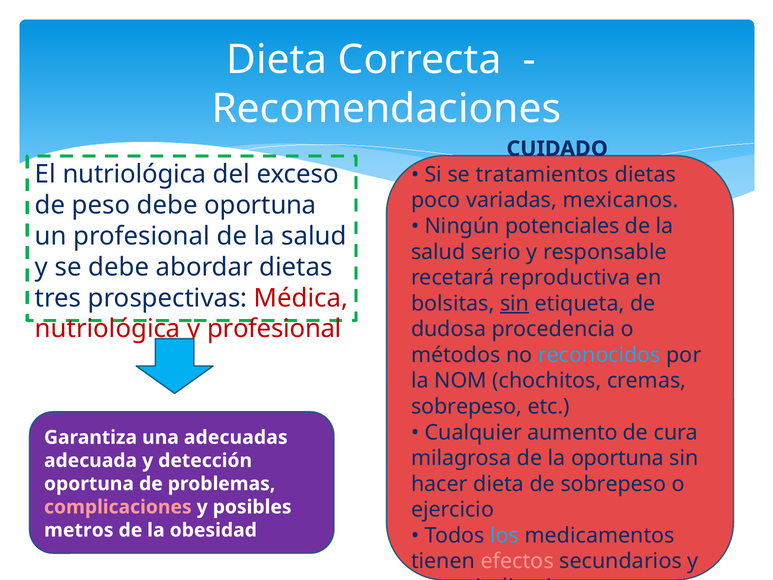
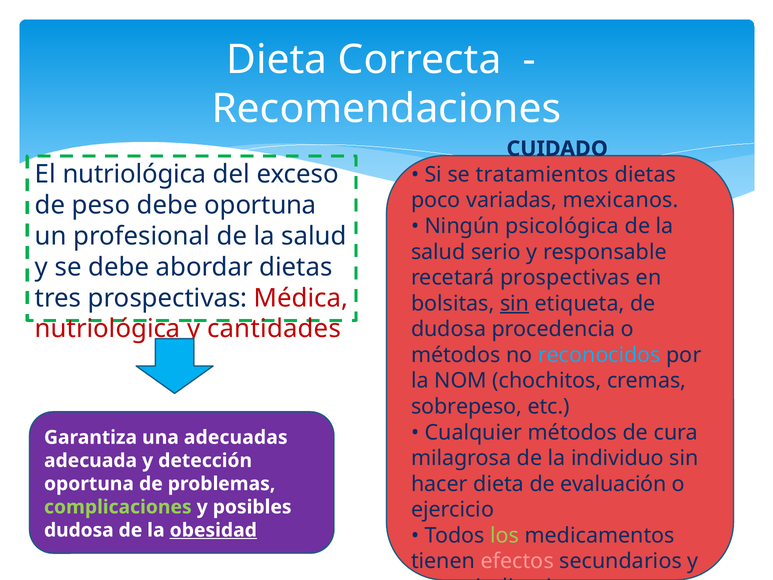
Ningún potenciales: potenciales -> psicológica
recetará reproductiva: reproductiva -> prospectivas
profesional at (274, 329): profesional -> cantidades
Cualquier aumento: aumento -> métodos
la oportuna: oportuna -> individuo
de sobrepeso: sobrepeso -> evaluación
complicaciones colour: pink -> light green
metros at (79, 530): metros -> dudosa
obesidad underline: none -> present
los colour: light blue -> light green
